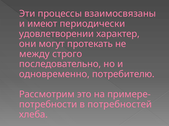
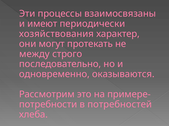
удовлетворении: удовлетворении -> хозяйствования
потребителю: потребителю -> оказываются
